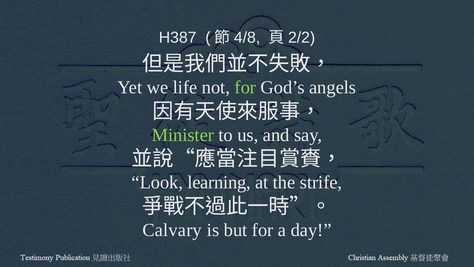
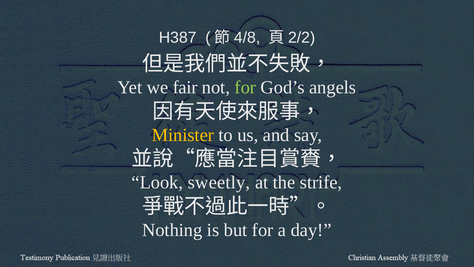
life: life -> fair
Minister colour: light green -> yellow
learning: learning -> sweetly
Calvary: Calvary -> Nothing
